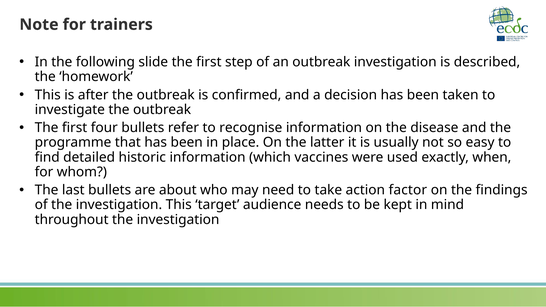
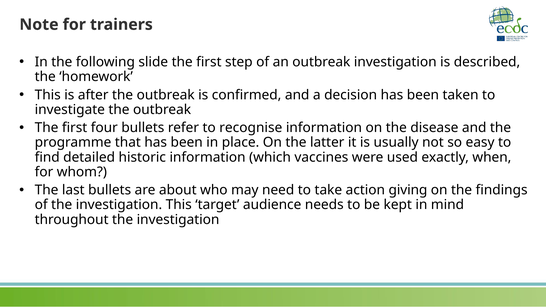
factor: factor -> giving
